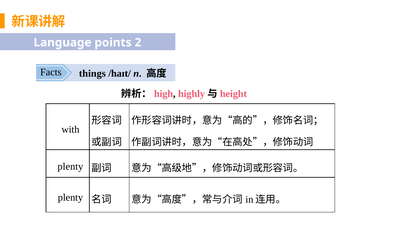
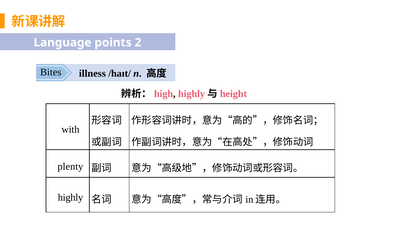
Facts: Facts -> Bites
things: things -> illness
plenty at (70, 198): plenty -> highly
